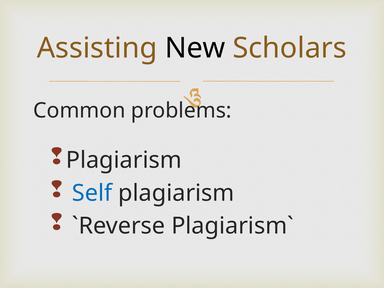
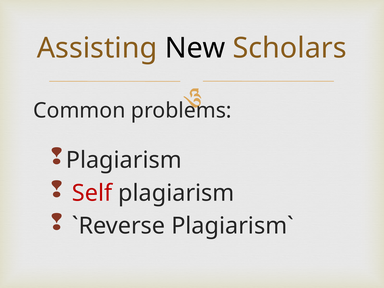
Self colour: blue -> red
